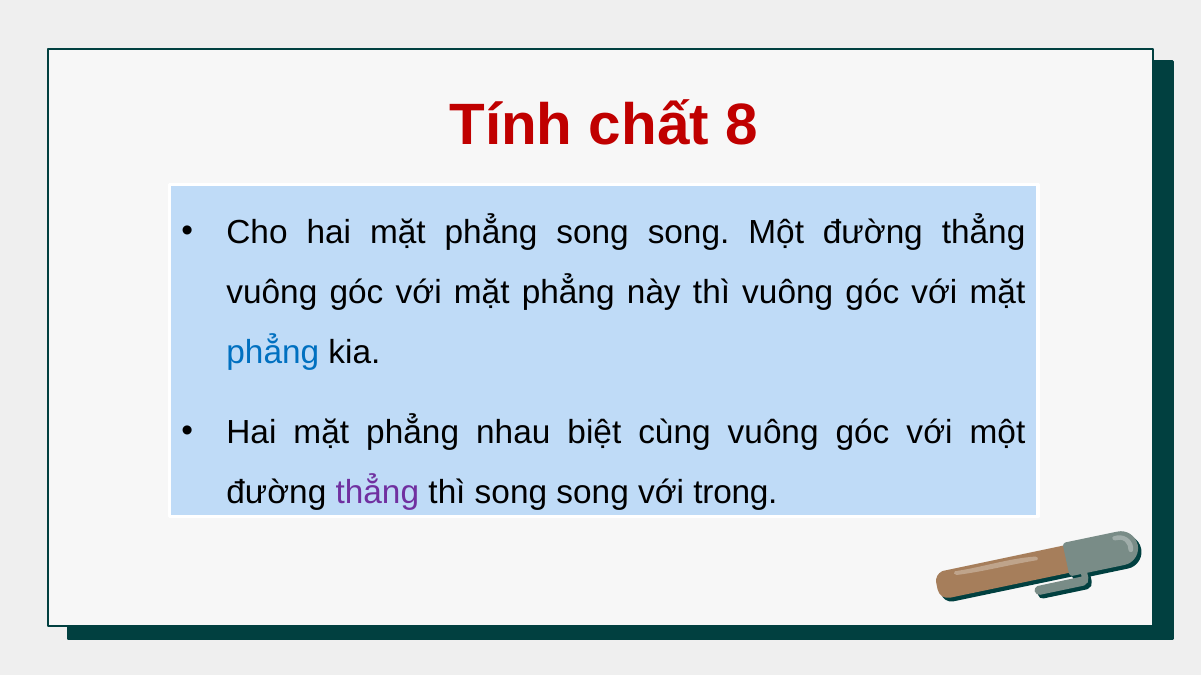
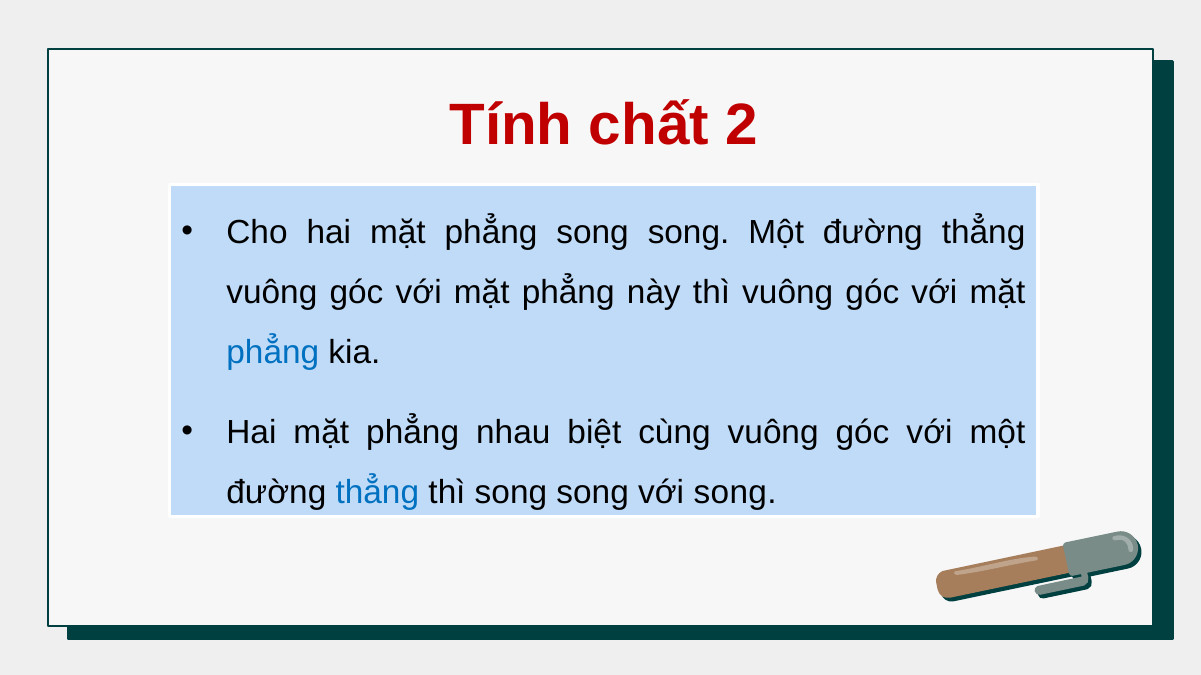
8: 8 -> 2
thẳng at (377, 493) colour: purple -> blue
với trong: trong -> song
